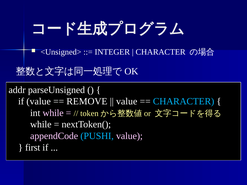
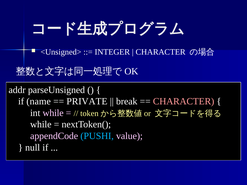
if value: value -> name
REMOVE: REMOVE -> PRIVATE
value at (127, 102): value -> break
CHARACTER at (184, 102) colour: light blue -> pink
first: first -> null
